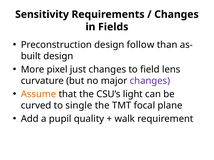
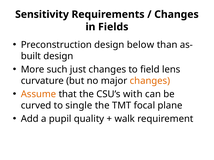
follow: follow -> below
pixel: pixel -> such
changes at (150, 81) colour: purple -> orange
light: light -> with
